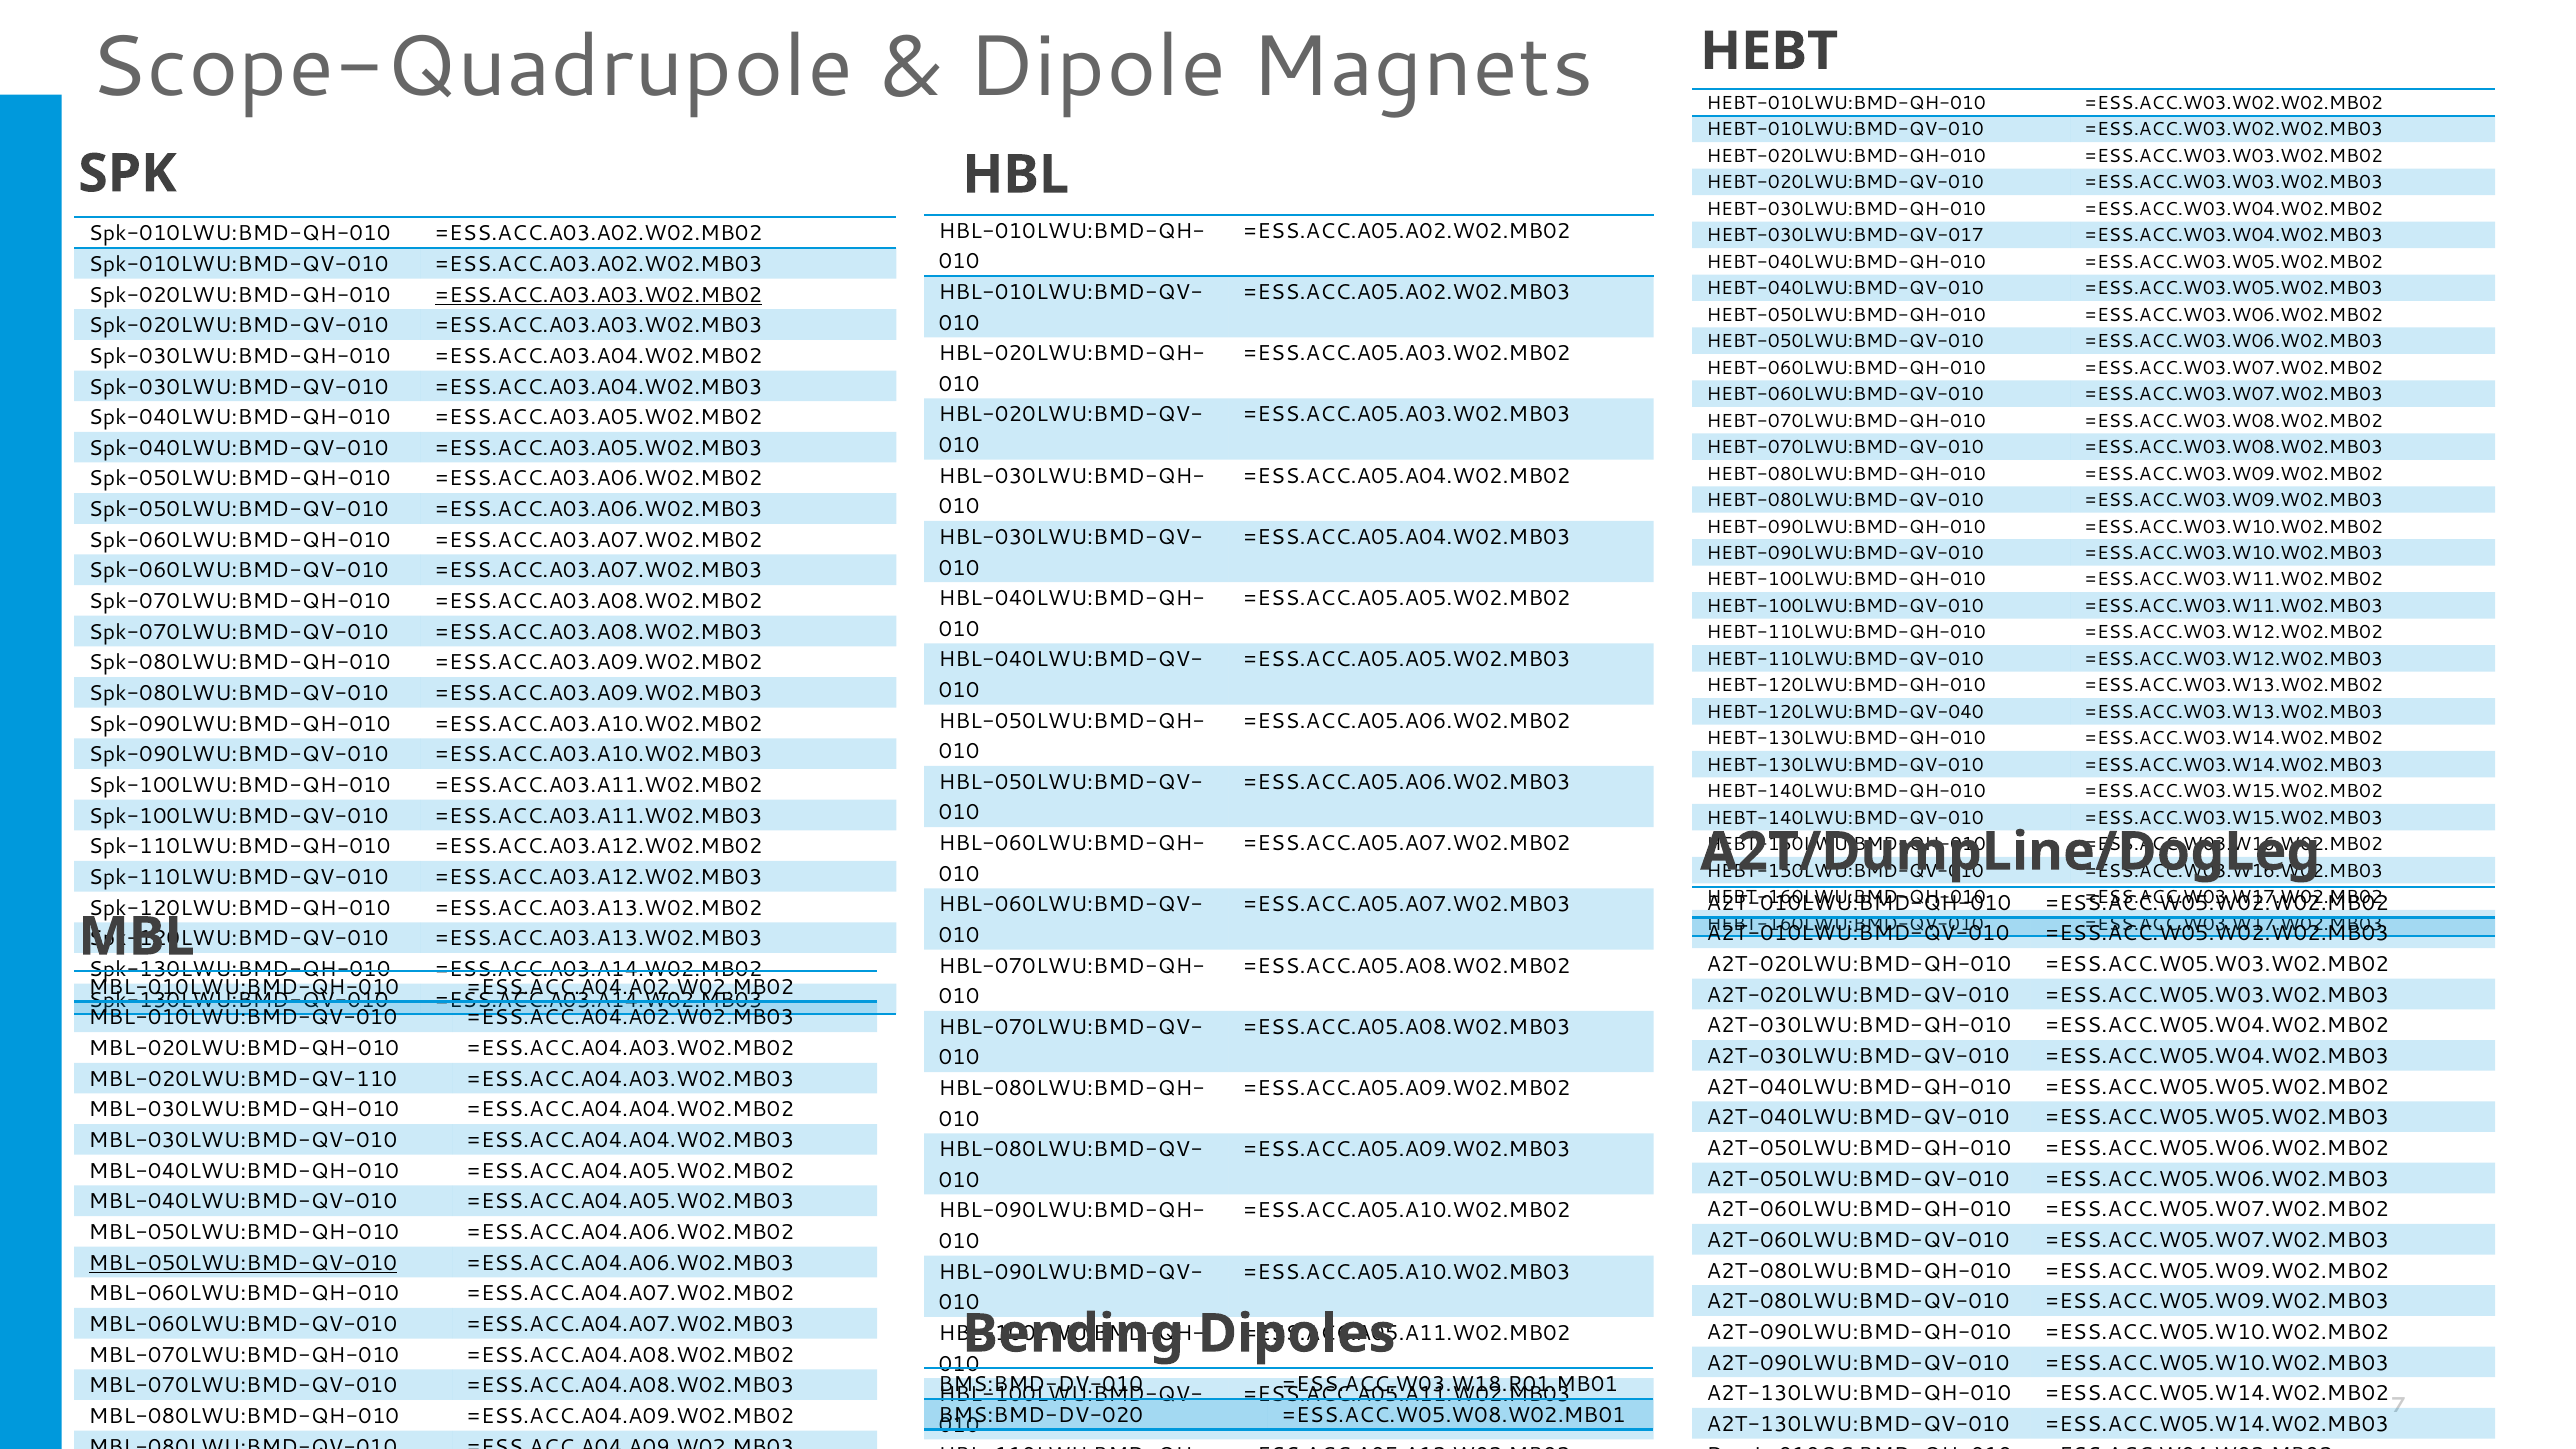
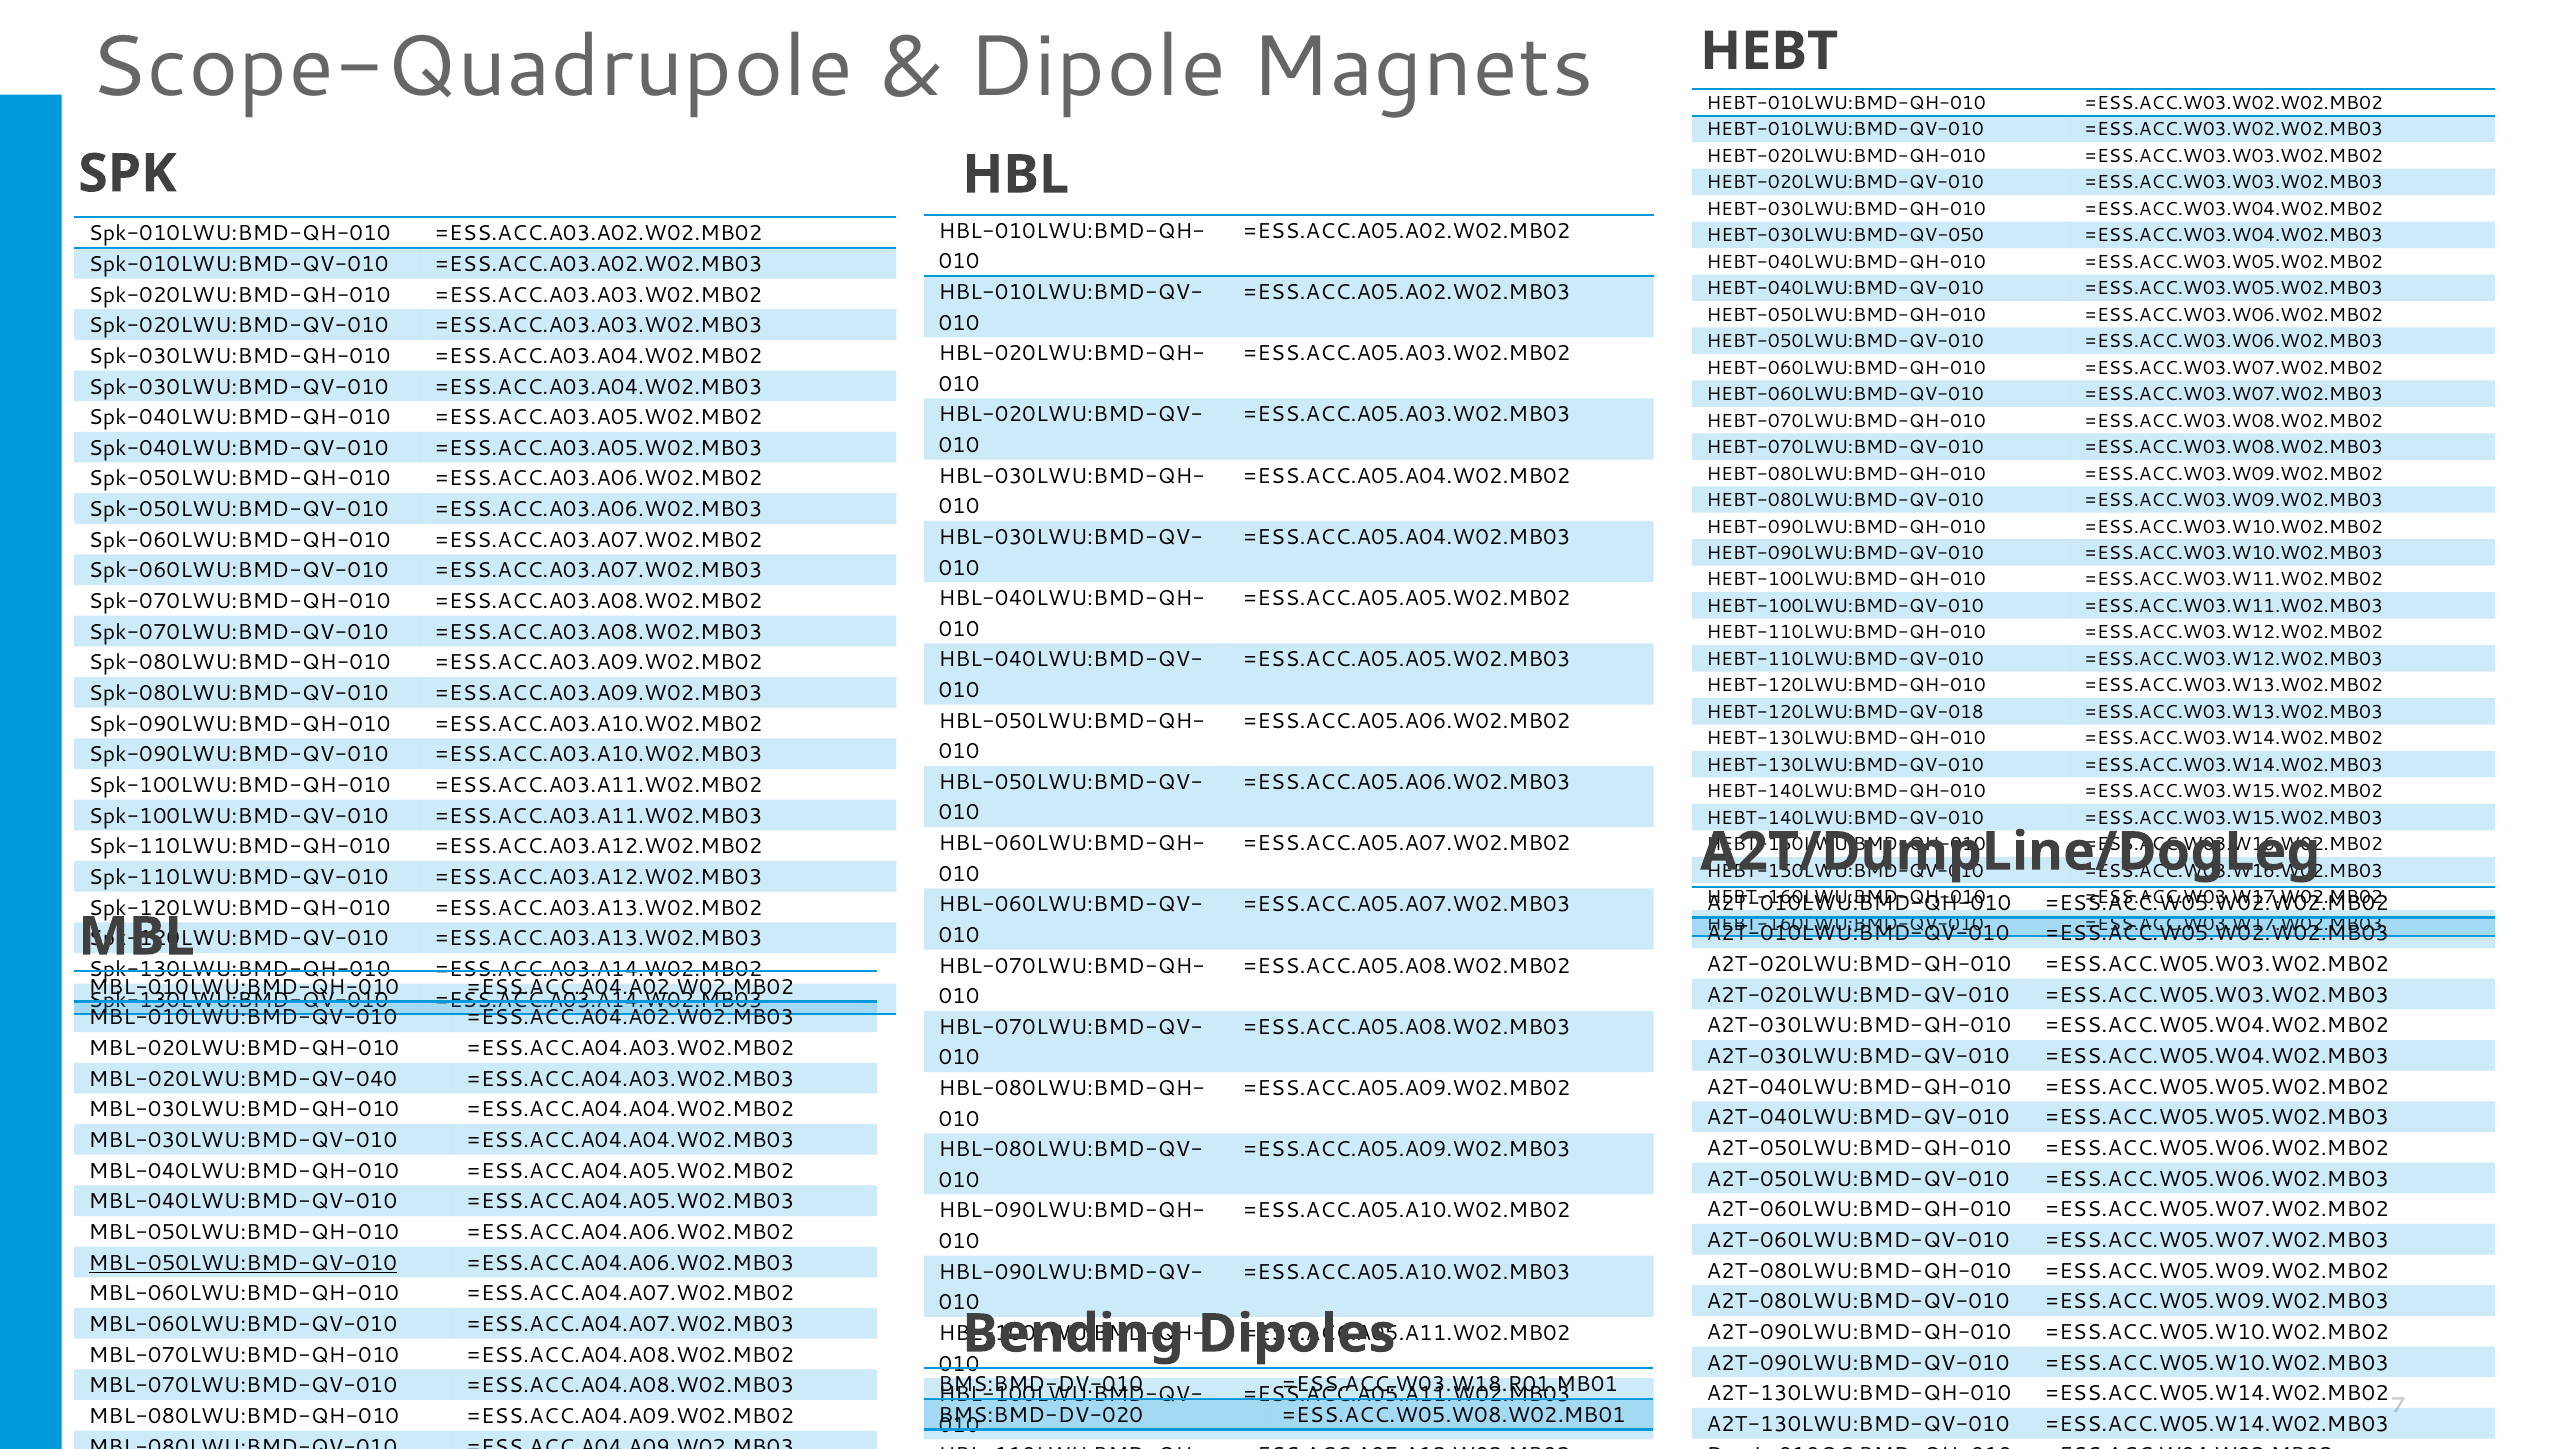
HEBT-030LWU:BMD-QV-017: HEBT-030LWU:BMD-QV-017 -> HEBT-030LWU:BMD-QV-050
=ESS.ACC.A03.A03.W02.MB02 underline: present -> none
HEBT-120LWU:BMD-QV-040: HEBT-120LWU:BMD-QV-040 -> HEBT-120LWU:BMD-QV-018
MBL-020LWU:BMD-QV-110: MBL-020LWU:BMD-QV-110 -> MBL-020LWU:BMD-QV-040
